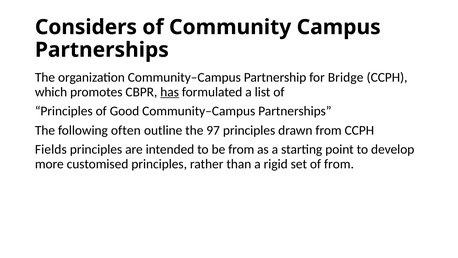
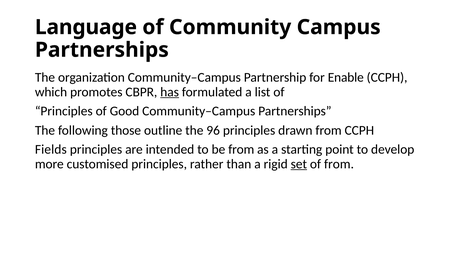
Considers: Considers -> Language
Bridge: Bridge -> Enable
often: often -> those
97: 97 -> 96
set underline: none -> present
